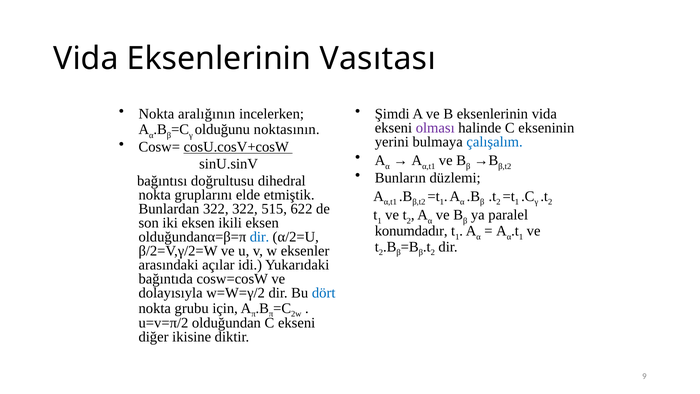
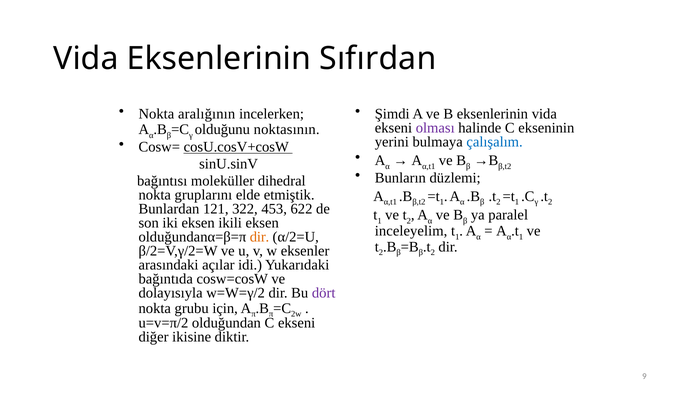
Vasıtası: Vasıtası -> Sıfırdan
doğrultusu: doğrultusu -> moleküller
Bunlardan 322: 322 -> 121
515: 515 -> 453
konumdadır: konumdadır -> inceleyelim
dir at (260, 237) colour: blue -> orange
dört colour: blue -> purple
